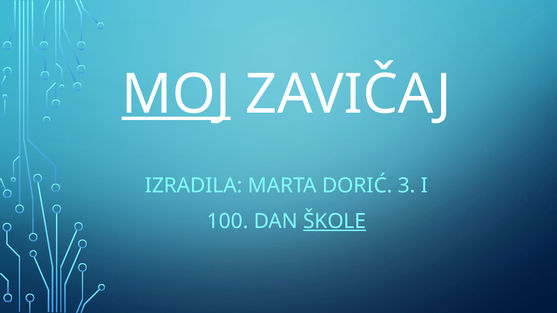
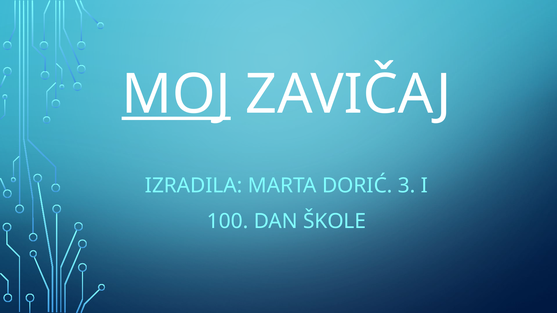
ŠKOLE underline: present -> none
